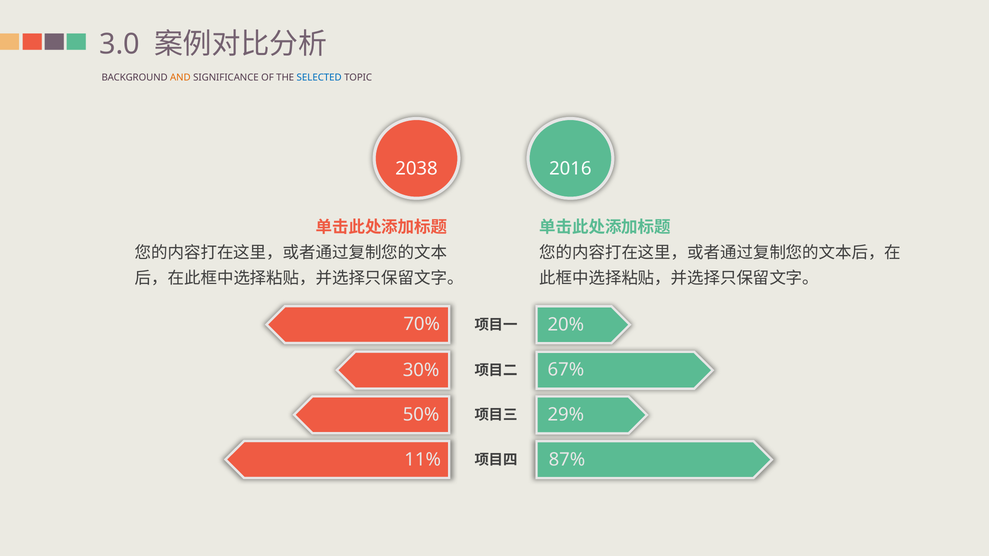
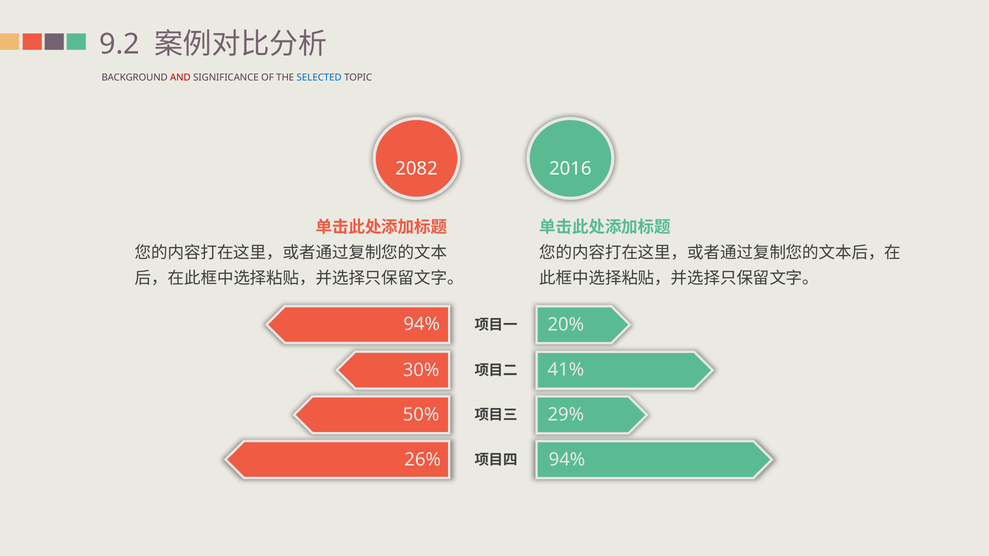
3.0: 3.0 -> 9.2
AND colour: orange -> red
2038: 2038 -> 2082
70% at (422, 325): 70% -> 94%
67%: 67% -> 41%
87% at (567, 460): 87% -> 94%
11%: 11% -> 26%
